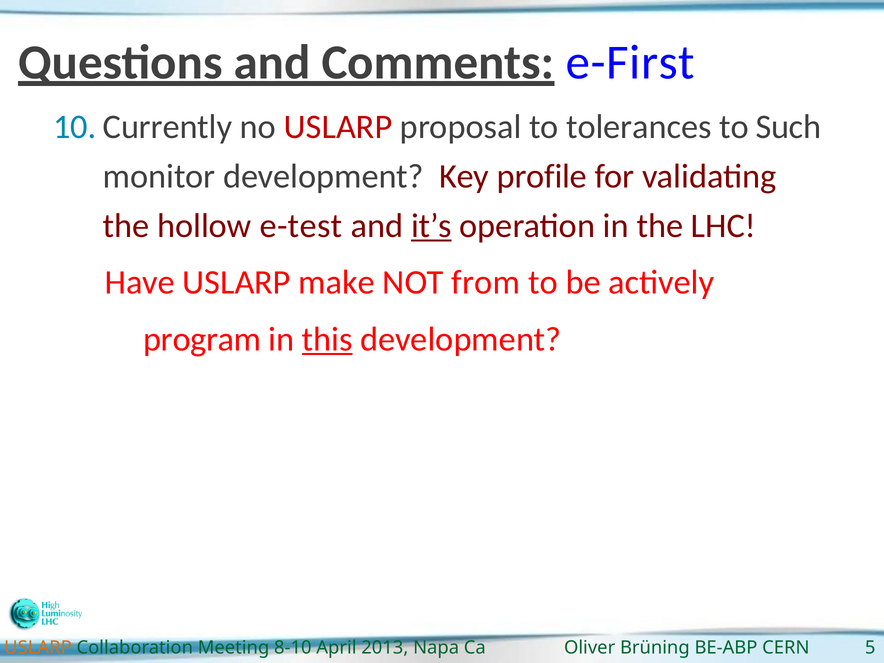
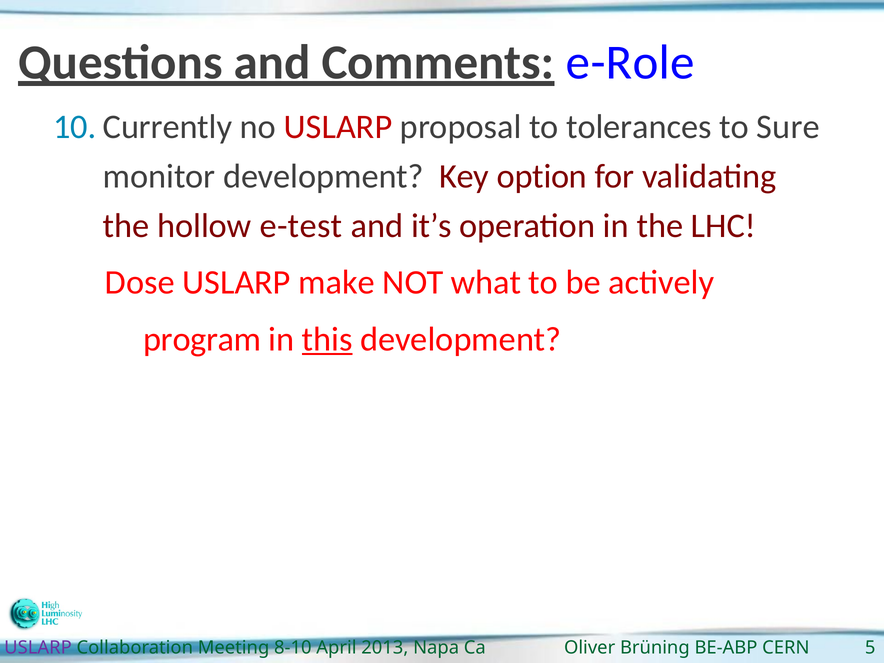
e-First: e-First -> e-Role
Such: Such -> Sure
profile: profile -> option
it’s underline: present -> none
Have: Have -> Dose
from: from -> what
USLARP at (38, 648) colour: orange -> purple
